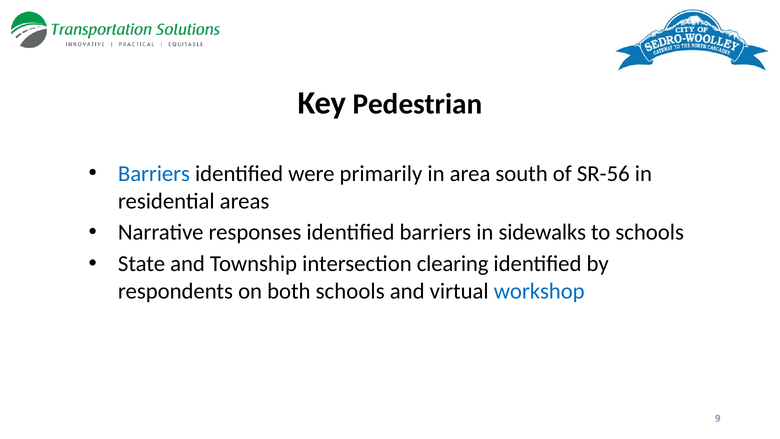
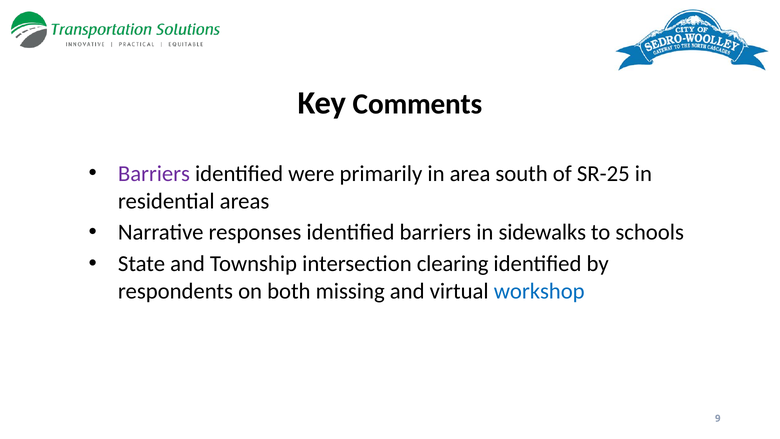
Pedestrian: Pedestrian -> Comments
Barriers at (154, 174) colour: blue -> purple
SR-56: SR-56 -> SR-25
both schools: schools -> missing
